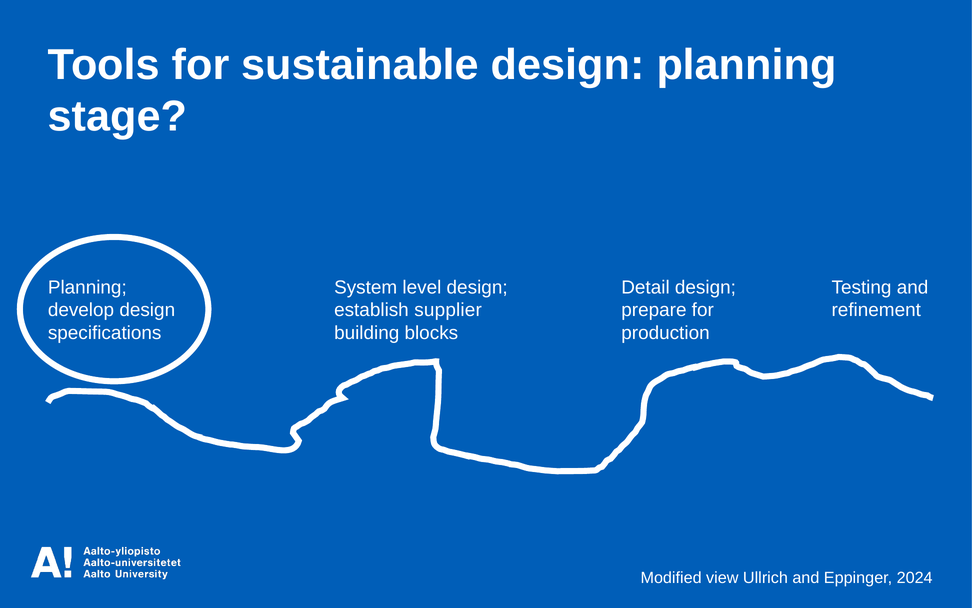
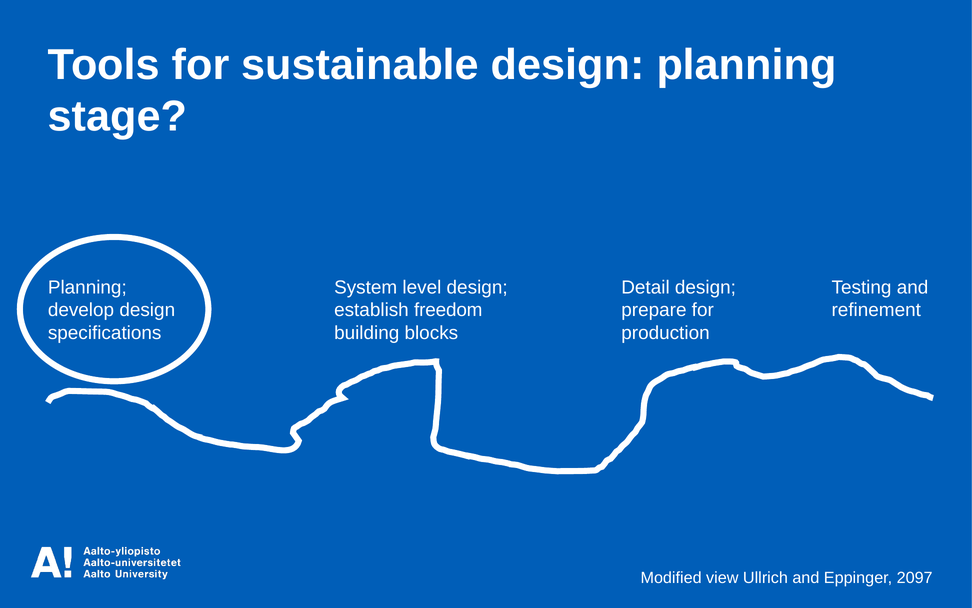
supplier: supplier -> freedom
2024: 2024 -> 2097
